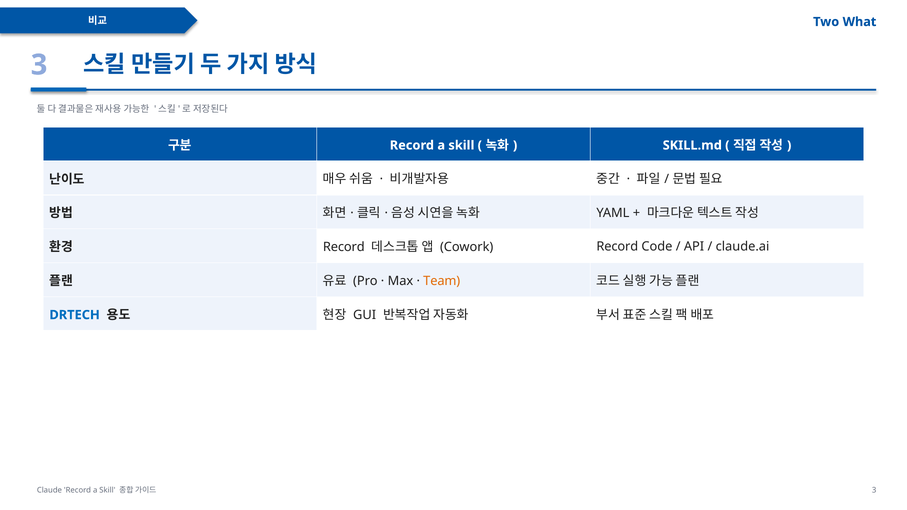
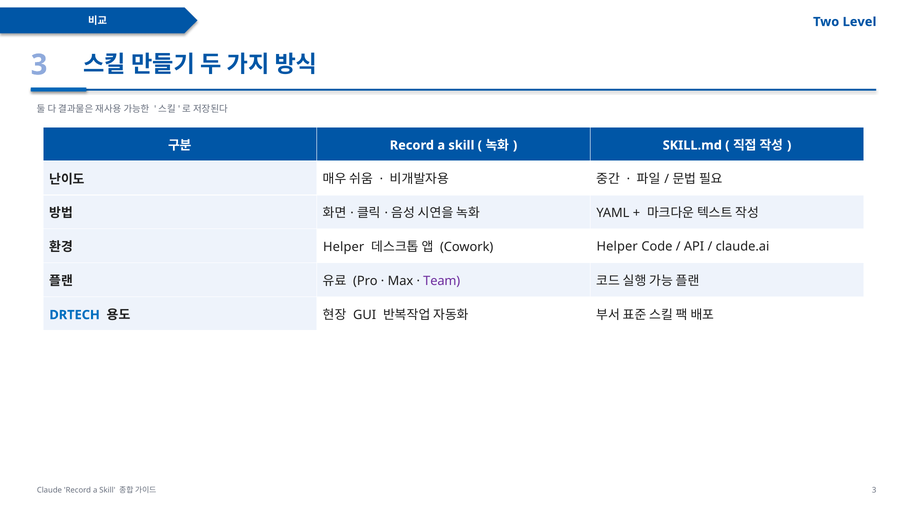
What: What -> Level
Record at (344, 247): Record -> Helper
Cowork Record: Record -> Helper
Team colour: orange -> purple
